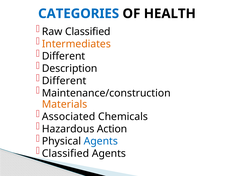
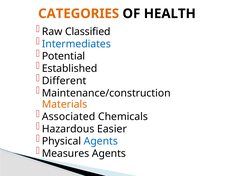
CATEGORIES colour: blue -> orange
Intermediates colour: orange -> blue
Different at (64, 56): Different -> Potential
Description: Description -> Established
Action: Action -> Easier
Classified at (65, 153): Classified -> Measures
